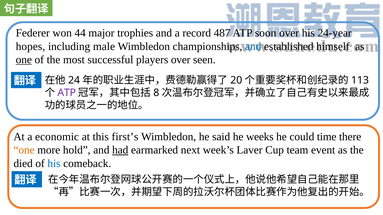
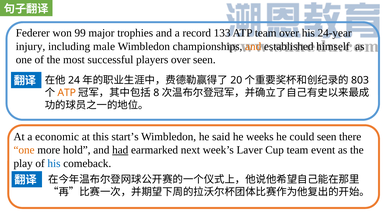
44: 44 -> 99
487: 487 -> 133
ATP soon: soon -> team
hopes: hopes -> injury
and at (253, 46) colour: blue -> orange
one at (24, 60) underline: present -> none
113: 113 -> 803
ATP at (67, 93) colour: purple -> orange
first’s: first’s -> start’s
could time: time -> seen
died: died -> play
